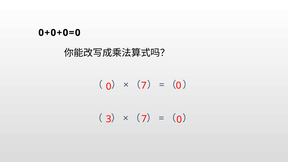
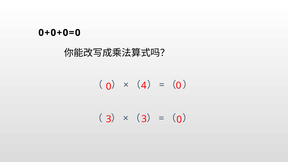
0 7: 7 -> 4
3 7: 7 -> 3
